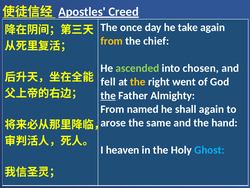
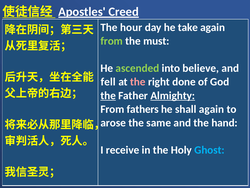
once: once -> hour
from at (112, 41) colour: yellow -> light green
chief: chief -> must
chosen: chosen -> believe
the at (138, 82) colour: yellow -> pink
went: went -> done
Almighty underline: none -> present
named: named -> fathers
heaven: heaven -> receive
